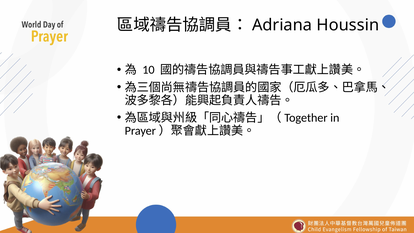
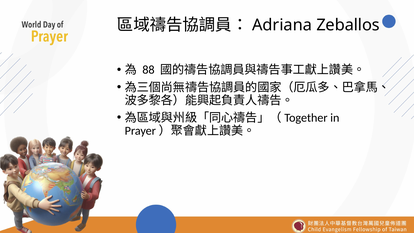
Houssin: Houssin -> Zeballos
10: 10 -> 88
